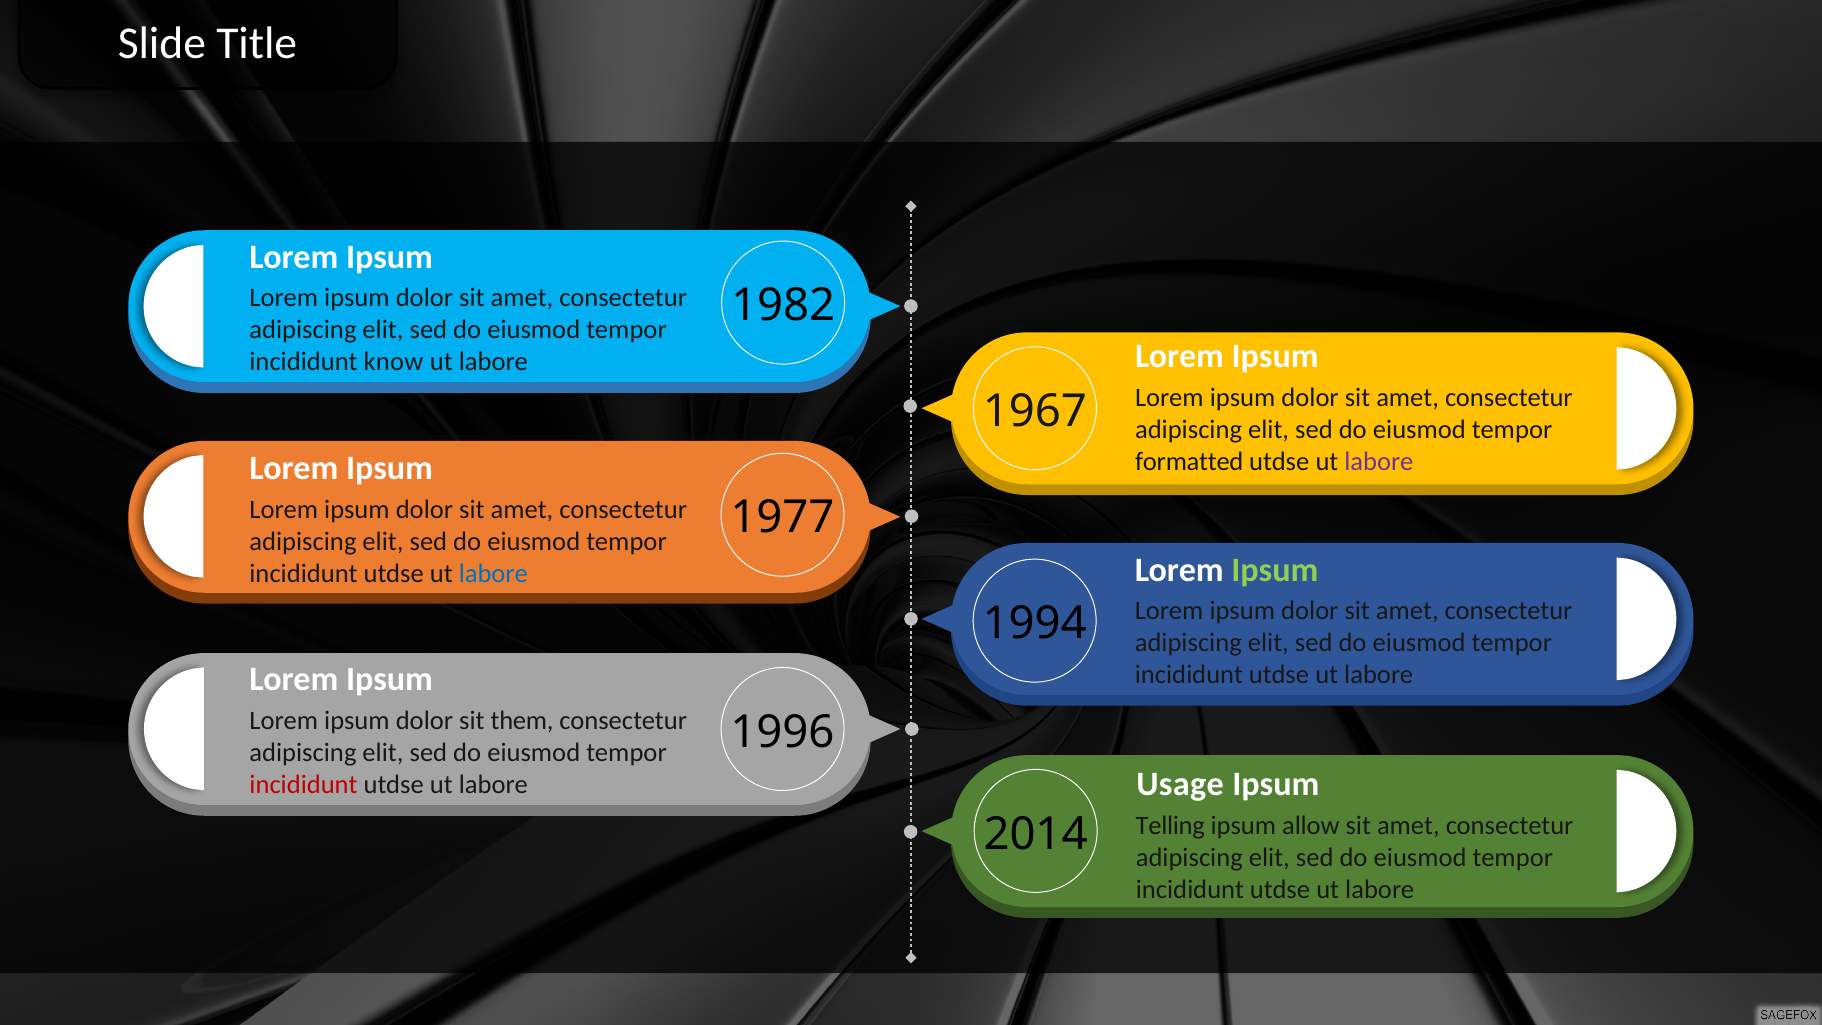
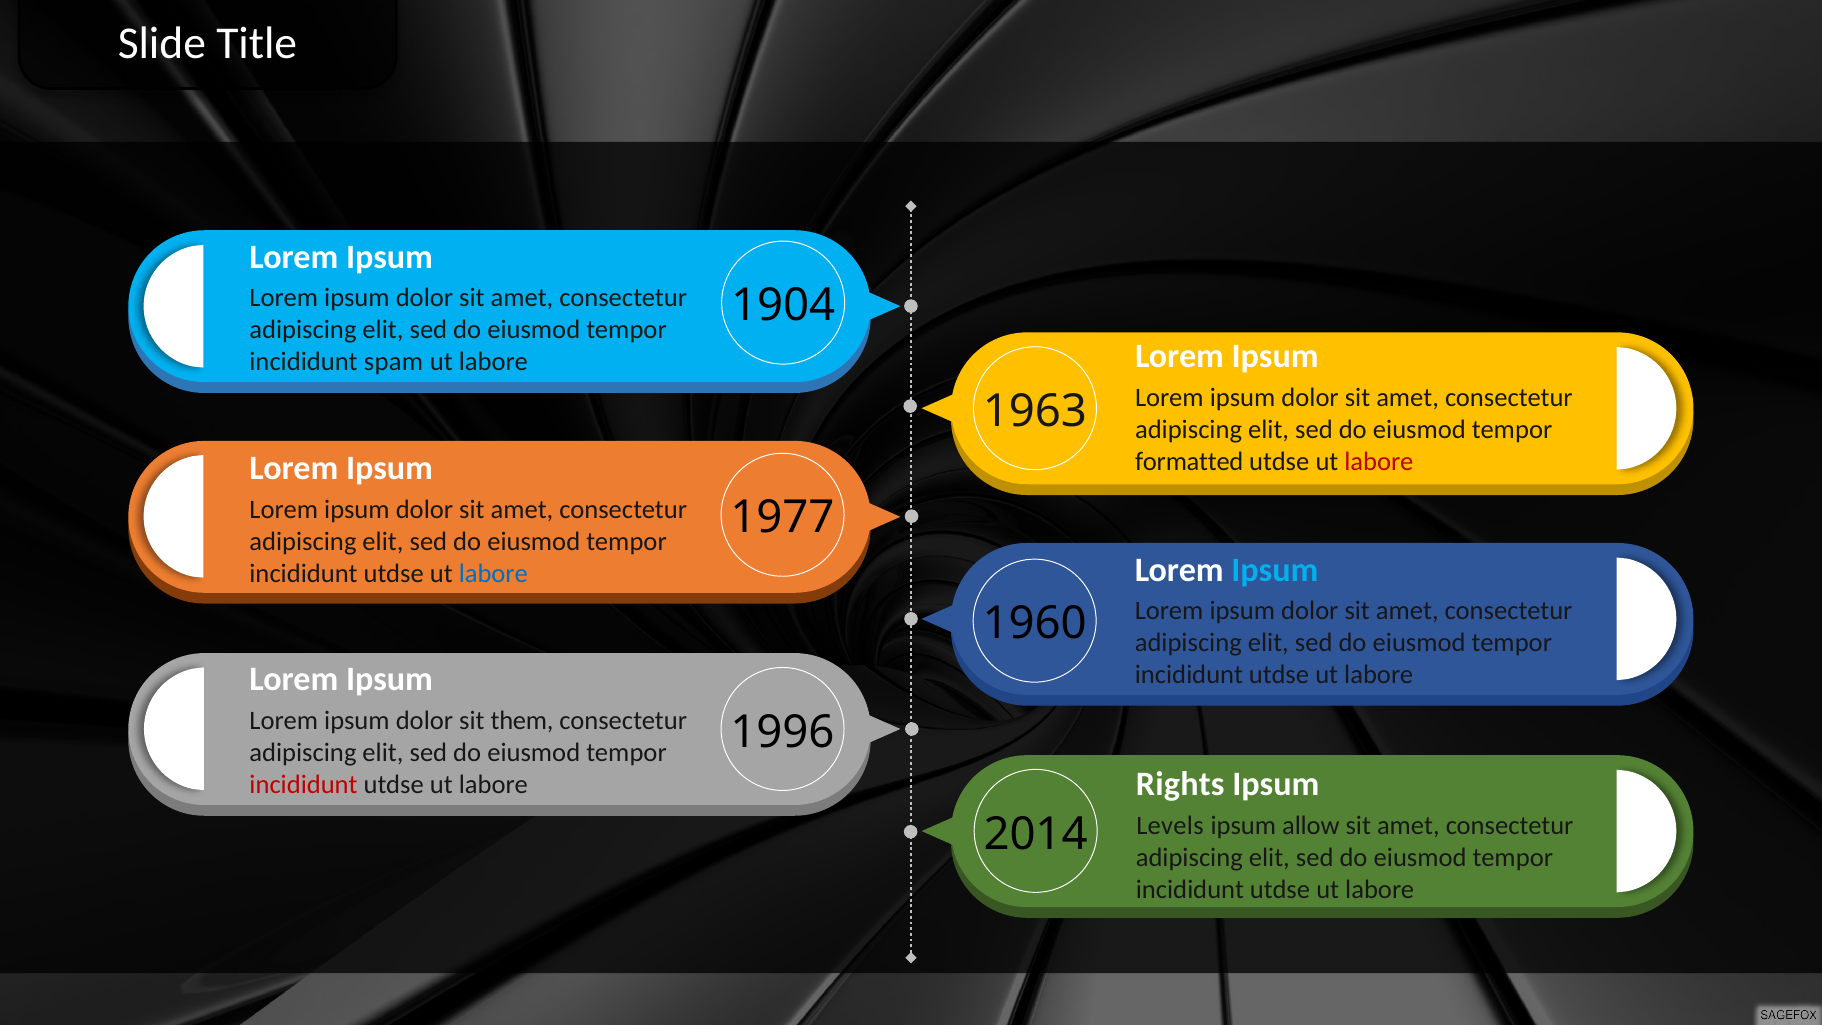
1982: 1982 -> 1904
know: know -> spam
1967: 1967 -> 1963
labore at (1379, 462) colour: purple -> red
Ipsum at (1275, 570) colour: light green -> light blue
1994: 1994 -> 1960
Usage: Usage -> Rights
Telling: Telling -> Levels
